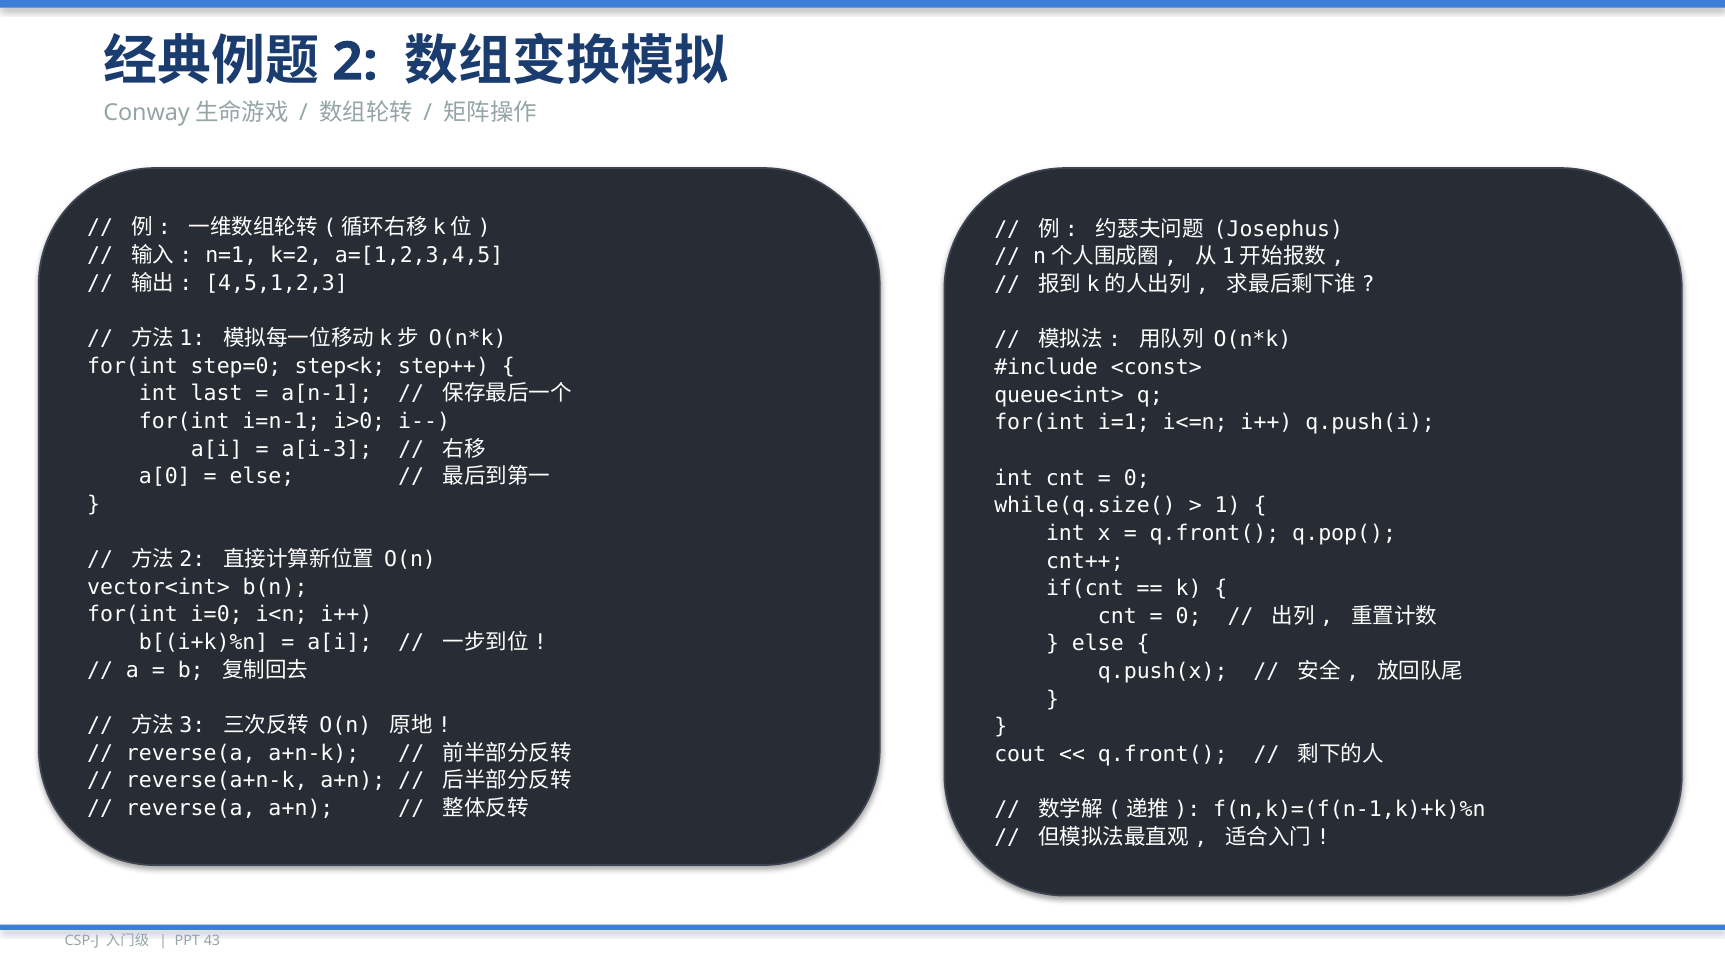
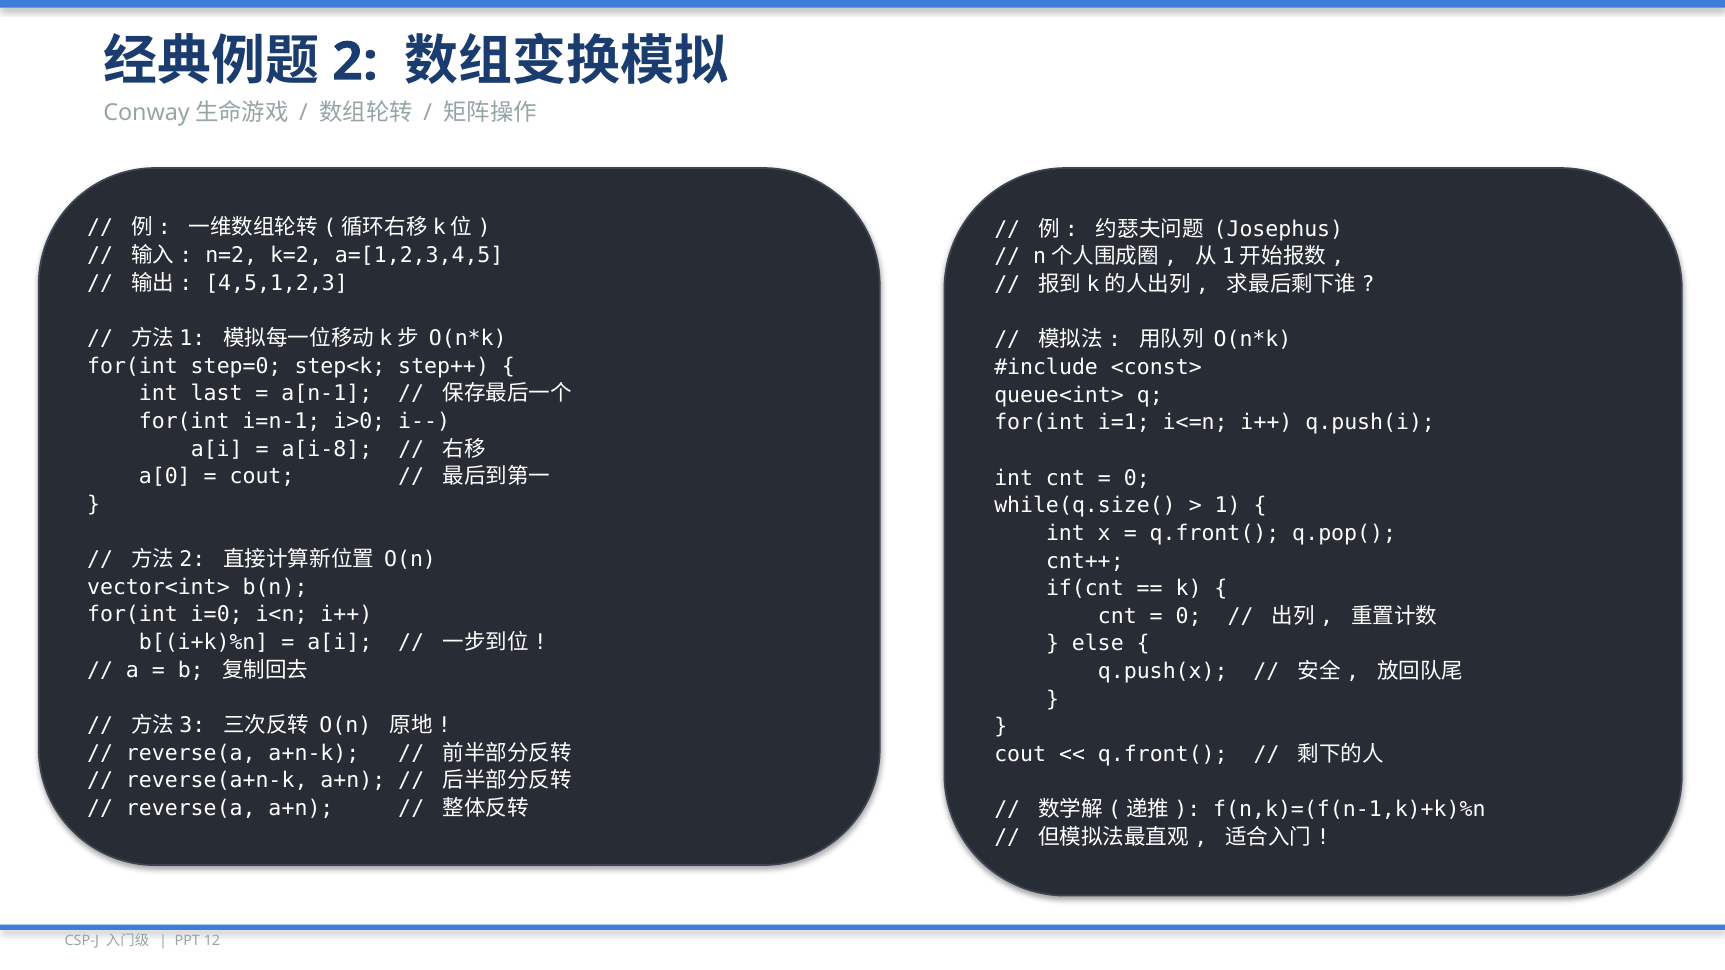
n=1: n=1 -> n=2
a[i-3: a[i-3 -> a[i-8
else at (262, 477): else -> cout
43: 43 -> 12
